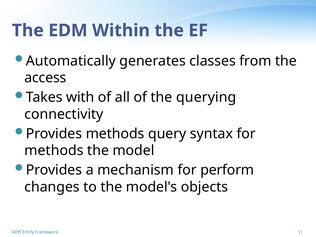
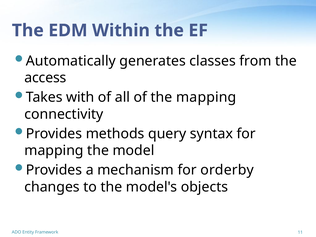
the querying: querying -> mapping
methods at (54, 151): methods -> mapping
perform: perform -> orderby
